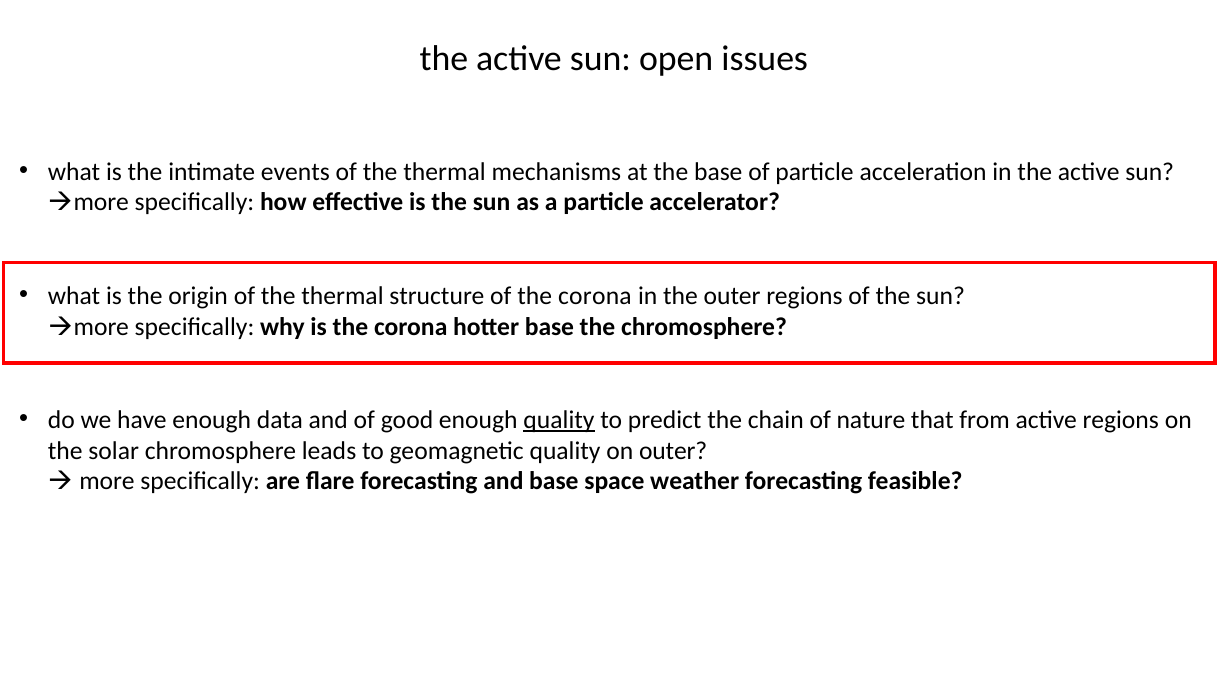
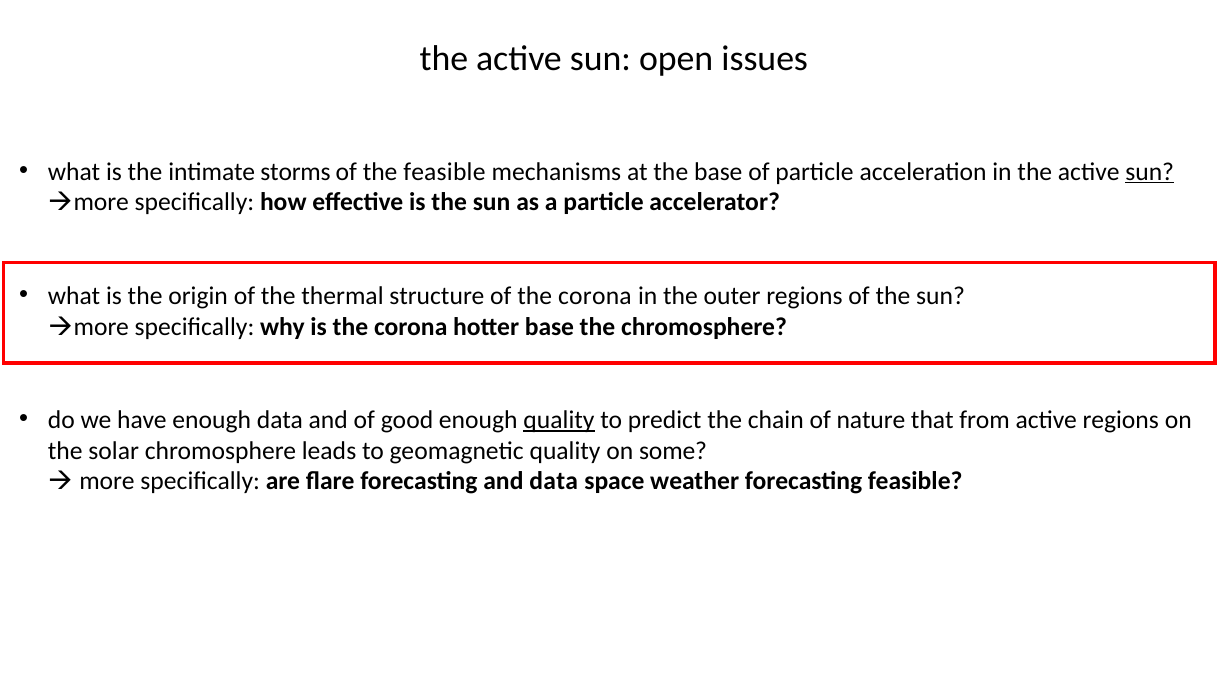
events: events -> storms
thermal at (444, 172): thermal -> feasible
sun at (1150, 172) underline: none -> present
on outer: outer -> some
and base: base -> data
